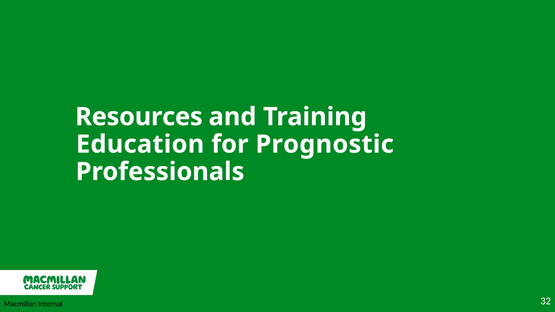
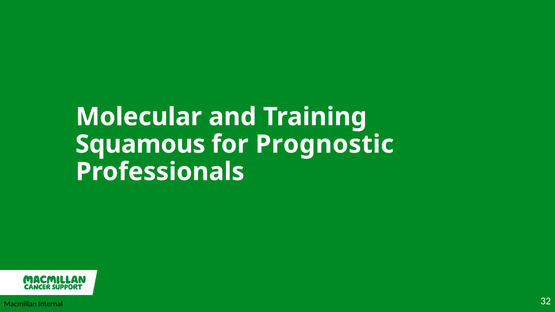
Resources: Resources -> Molecular
Education: Education -> Squamous
